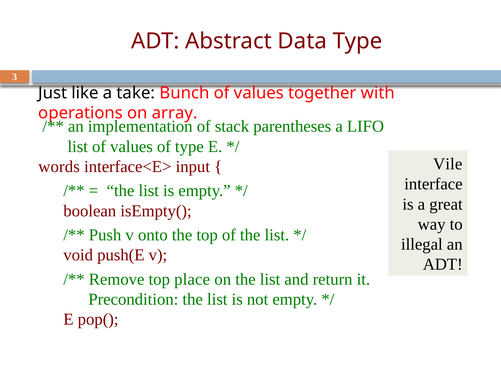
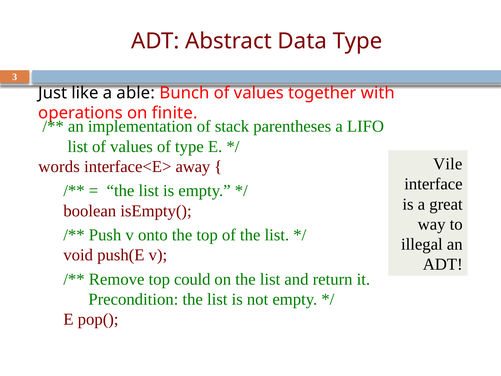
take: take -> able
array: array -> finite
input: input -> away
place: place -> could
